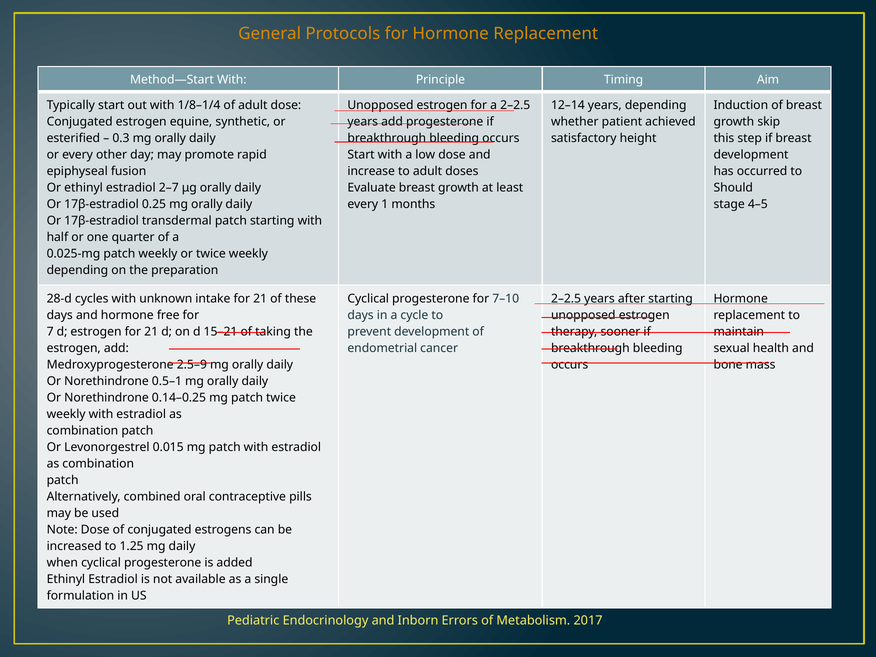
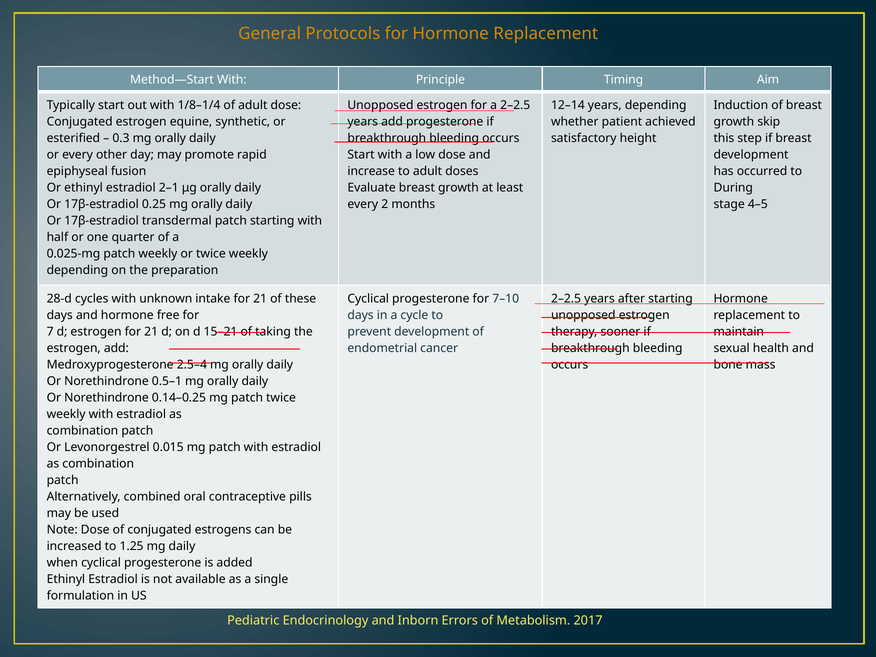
2–7: 2–7 -> 2–1
Should: Should -> During
1: 1 -> 2
2.5–9: 2.5–9 -> 2.5–4
